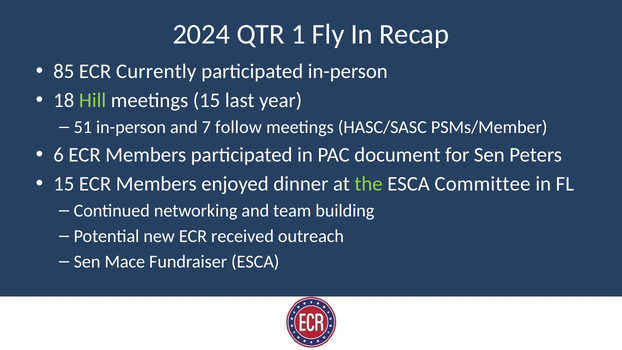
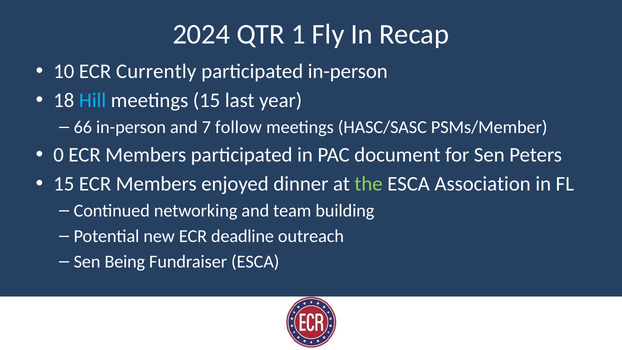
85: 85 -> 10
Hill colour: light green -> light blue
51: 51 -> 66
6: 6 -> 0
Committee: Committee -> Association
received: received -> deadline
Mace: Mace -> Being
